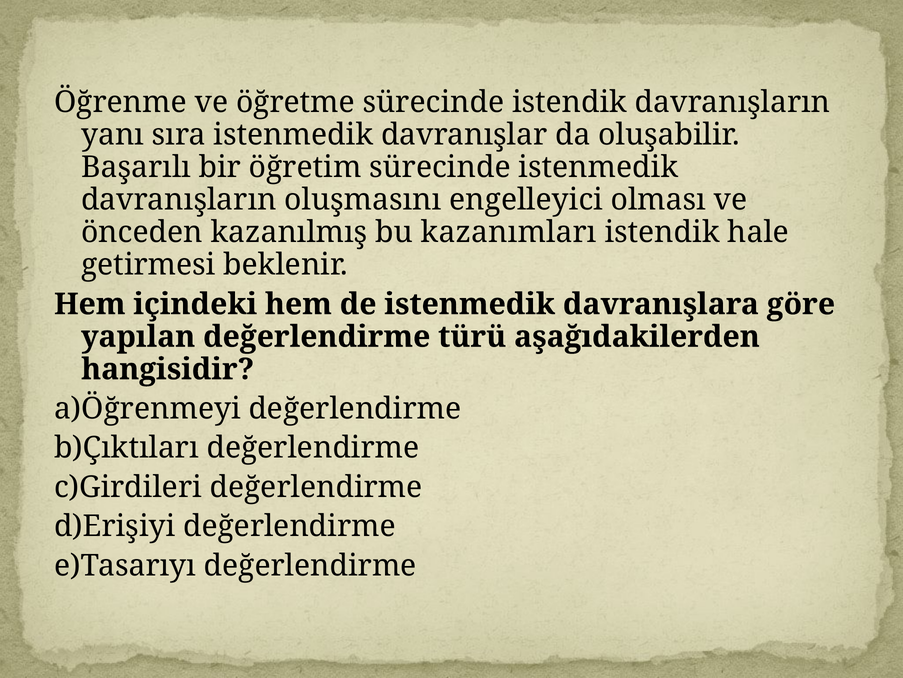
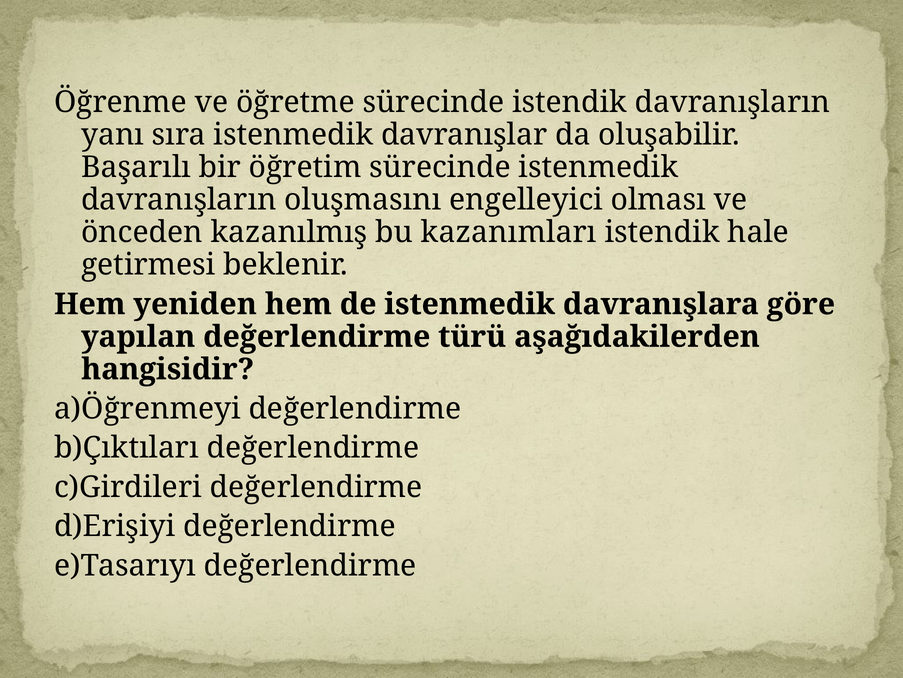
içindeki: içindeki -> yeniden
